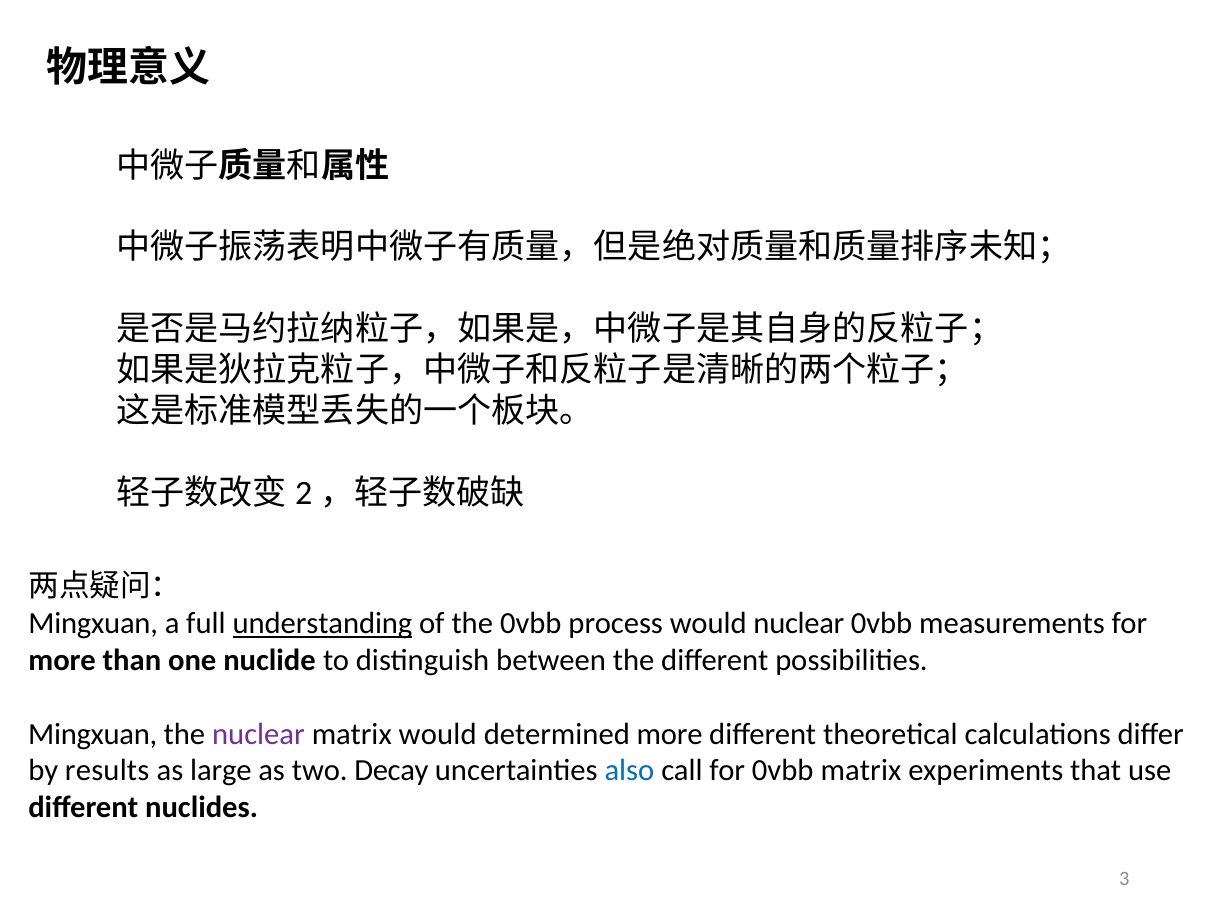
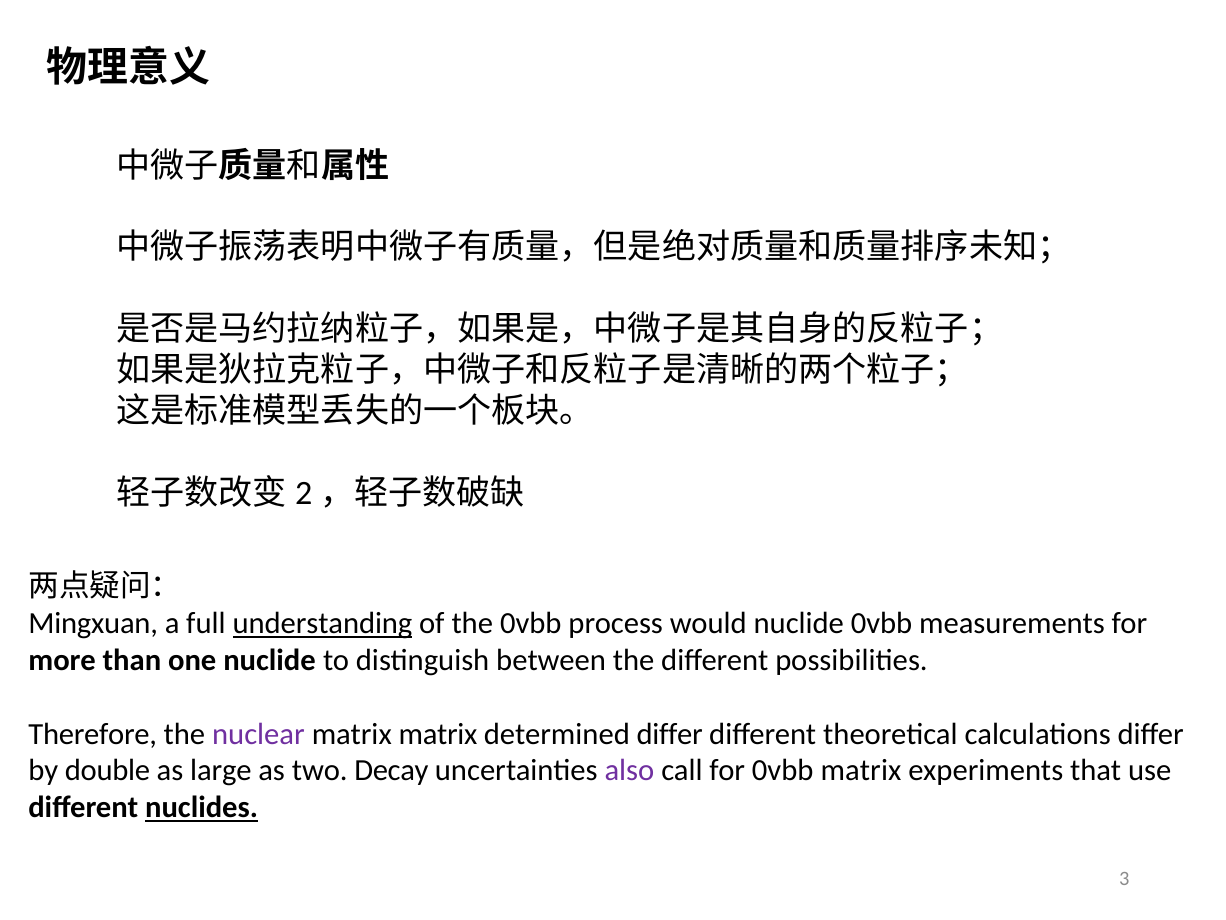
would nuclear: nuclear -> nuclide
Mingxuan at (93, 733): Mingxuan -> Therefore
matrix would: would -> matrix
determined more: more -> differ
results: results -> double
also colour: blue -> purple
nuclides underline: none -> present
